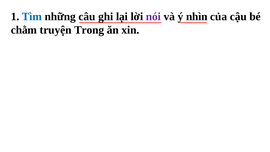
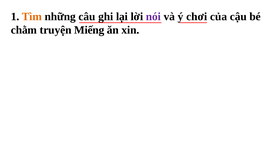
Tìm colour: blue -> orange
nhìn: nhìn -> chơi
Trong: Trong -> Miếng
